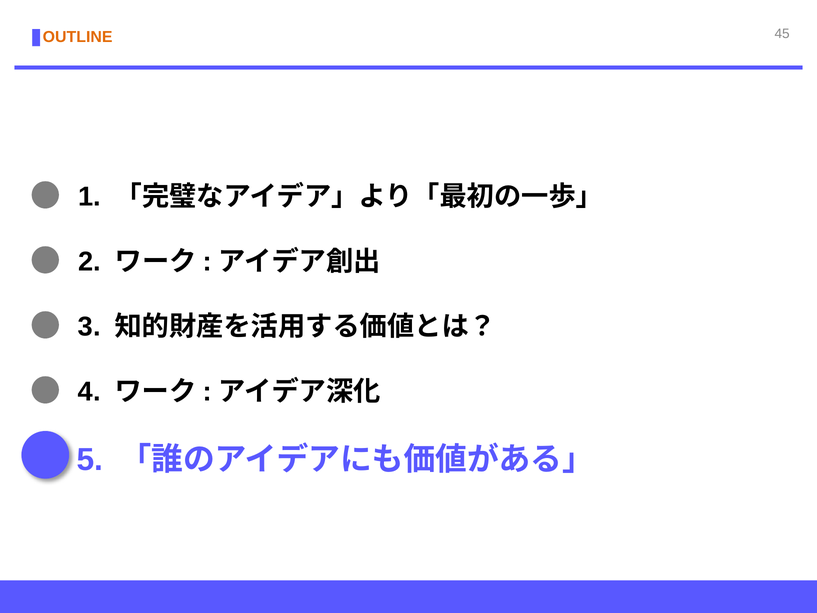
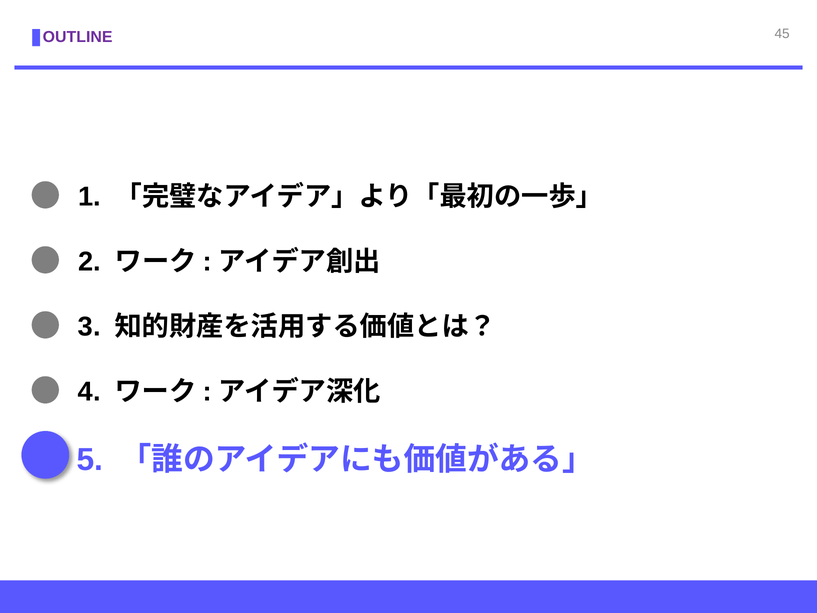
OUTLINE colour: orange -> purple
